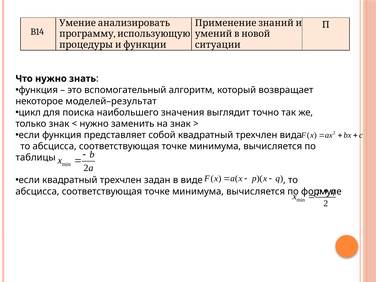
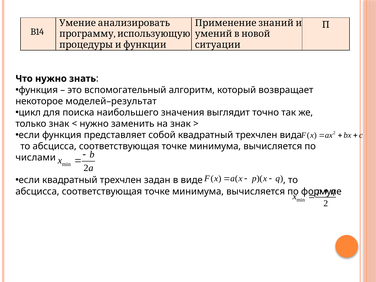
таблицы: таблицы -> числами
